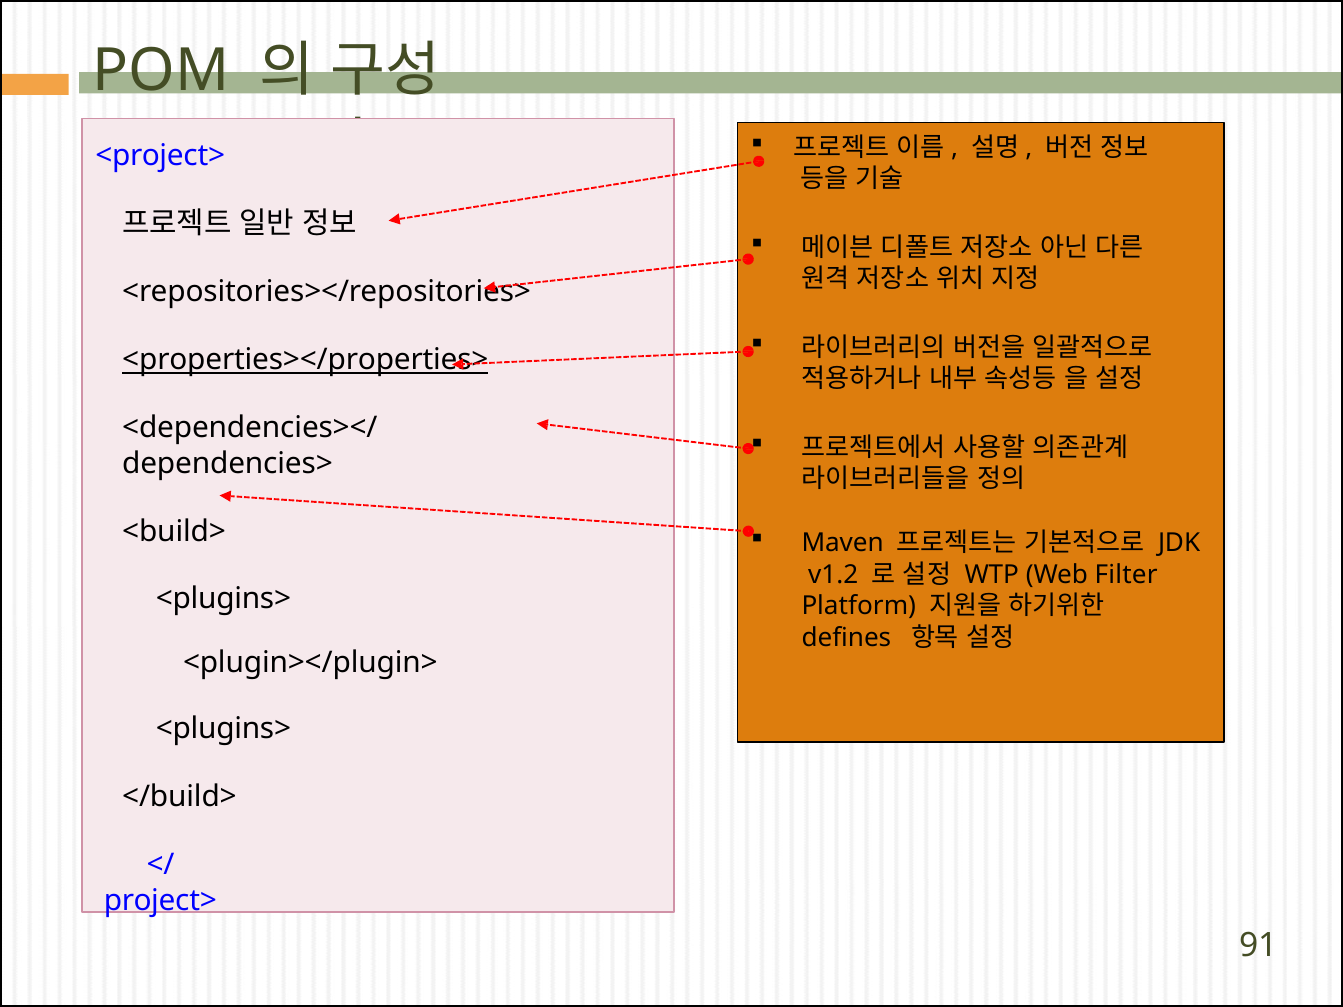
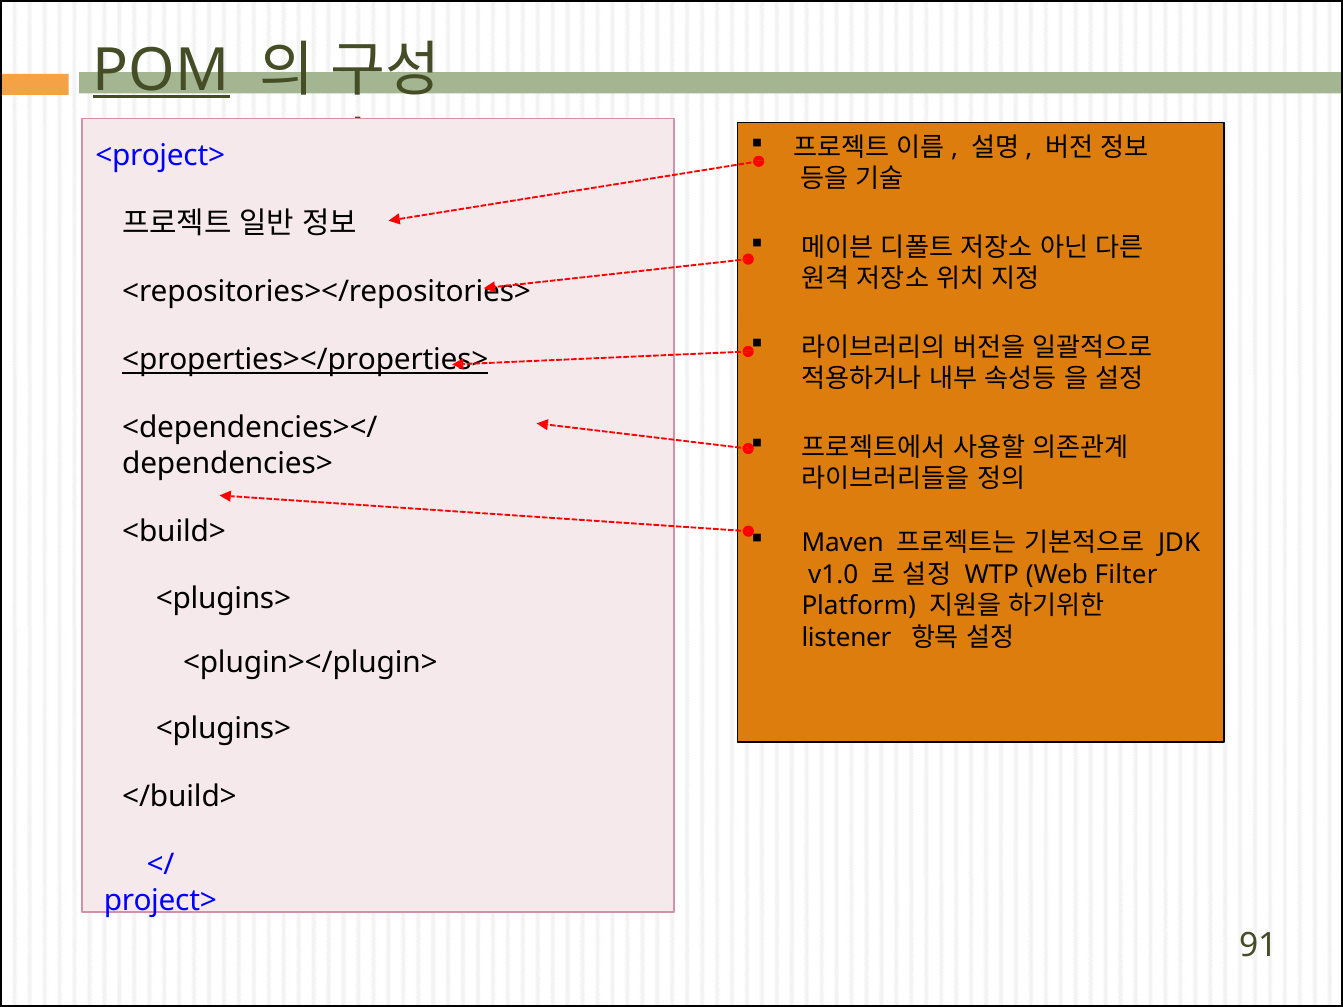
POM underline: none -> present
v1.2: v1.2 -> v1.0
defines: defines -> listener
